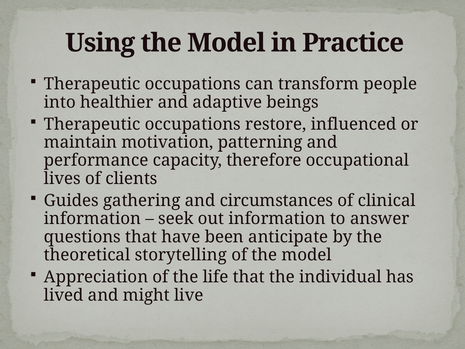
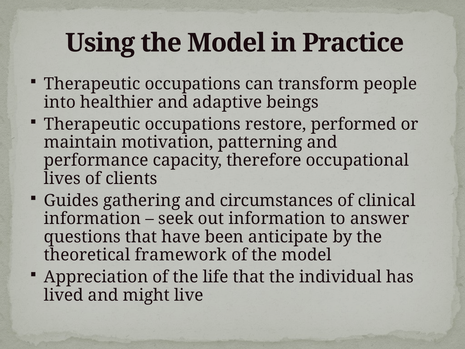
influenced: influenced -> performed
storytelling: storytelling -> framework
